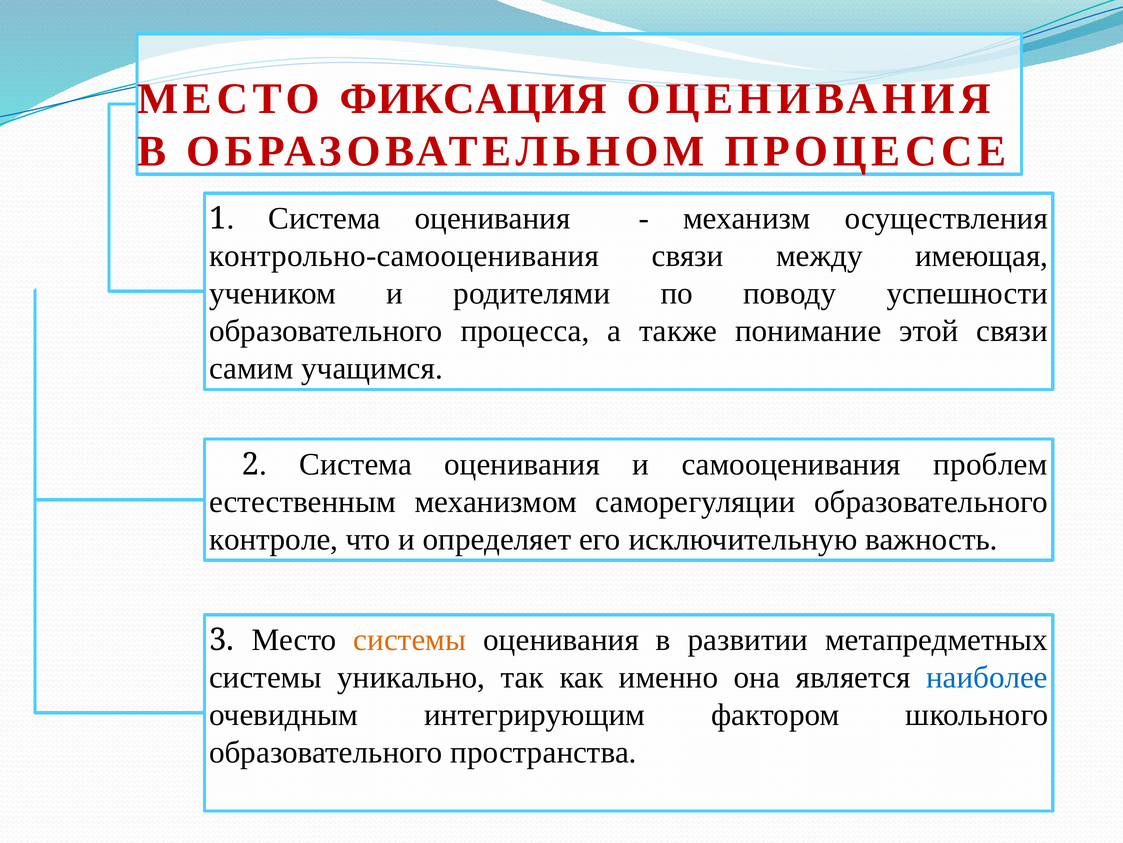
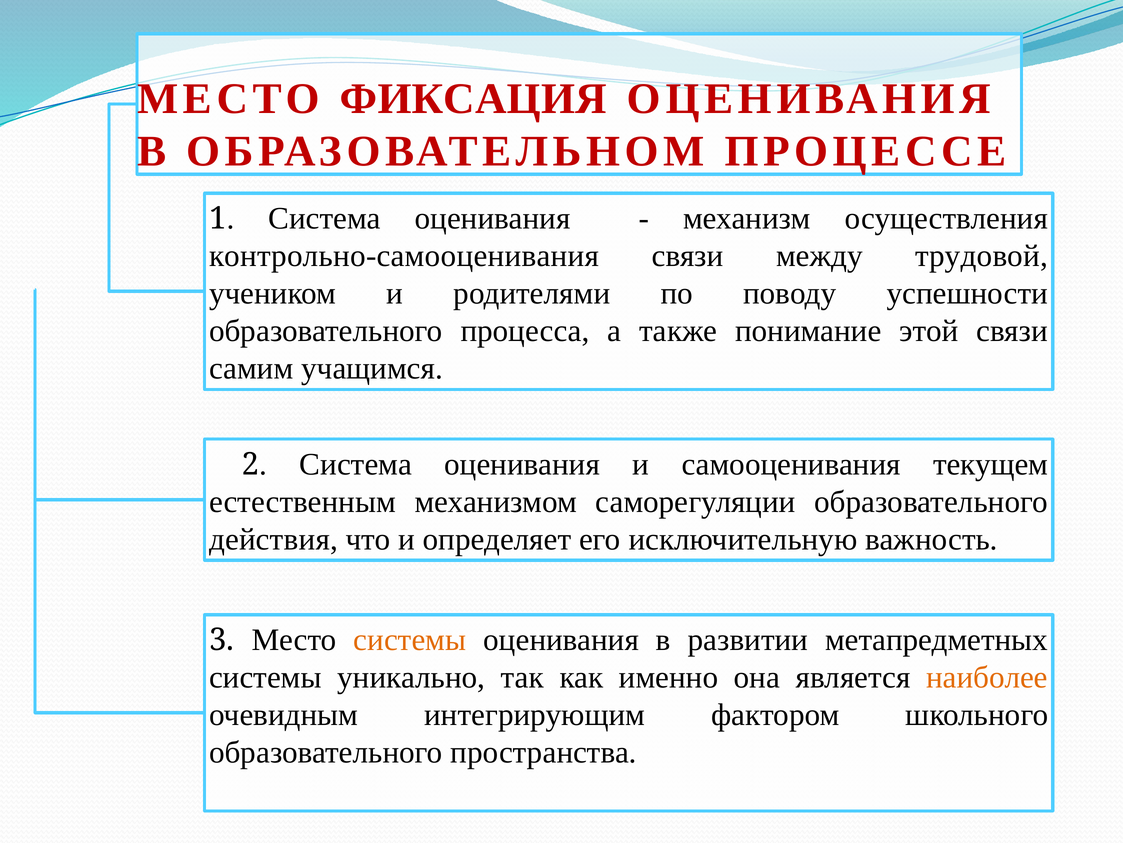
имеющая: имеющая -> трудовой
проблем: проблем -> текущем
контроле: контроле -> действия
наиболее colour: blue -> orange
